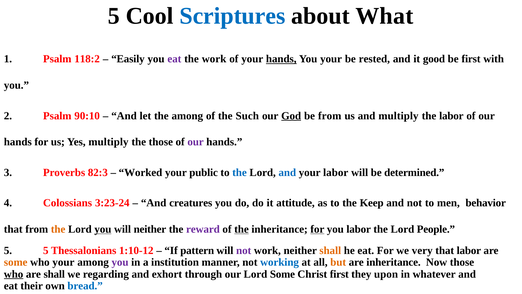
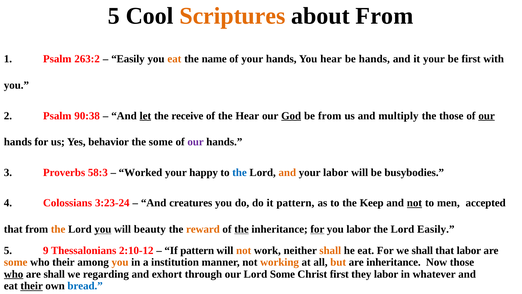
Scriptures colour: blue -> orange
about What: What -> From
118:2: 118:2 -> 263:2
eat at (174, 59) colour: purple -> orange
the work: work -> name
hands at (281, 59) underline: present -> none
You your: your -> hear
be rested: rested -> hands
it good: good -> your
90:10: 90:10 -> 90:38
let underline: none -> present
the among: among -> receive
the Such: Such -> Hear
the labor: labor -> those
our at (487, 116) underline: none -> present
Yes multiply: multiply -> behavior
the those: those -> some
82:3: 82:3 -> 58:3
public: public -> happy
and at (287, 172) colour: blue -> orange
determined: determined -> busybodies
it attitude: attitude -> pattern
not at (414, 203) underline: none -> present
behavior: behavior -> accepted
will neither: neither -> beauty
reward colour: purple -> orange
Lord People: People -> Easily
5 5: 5 -> 9
1:10-12: 1:10-12 -> 2:10-12
not at (244, 250) colour: purple -> orange
we very: very -> shall
who your: your -> their
you at (120, 262) colour: purple -> orange
working colour: blue -> orange
they upon: upon -> labor
their at (32, 286) underline: none -> present
